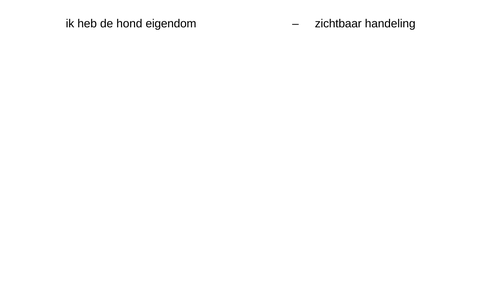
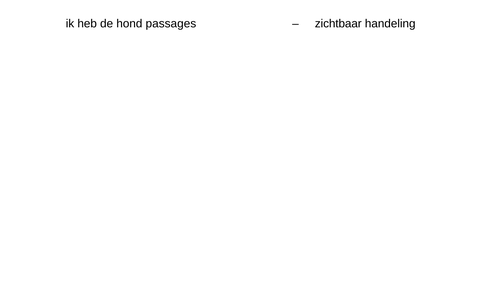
eigendom: eigendom -> passages
